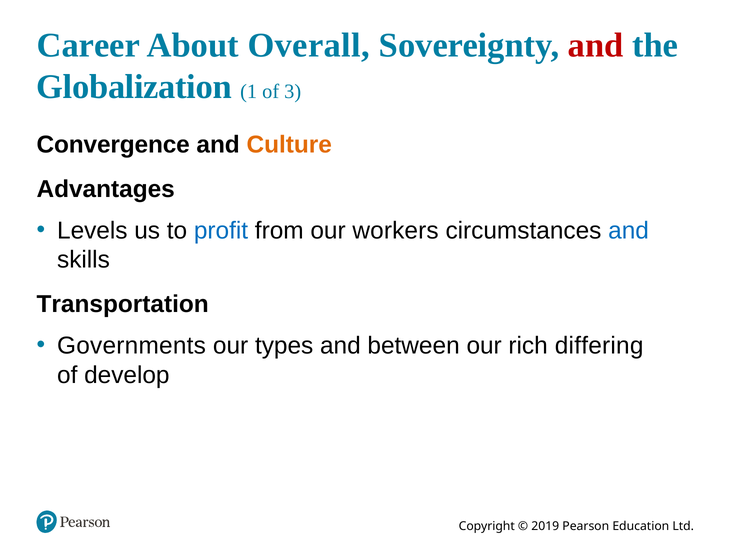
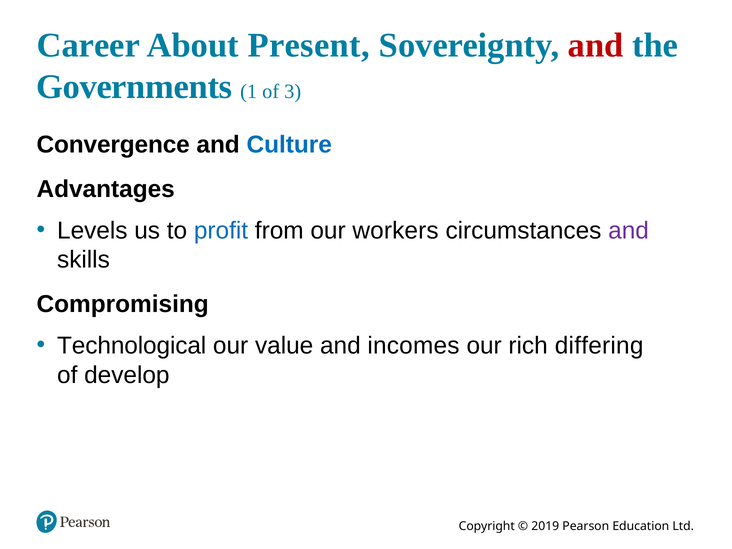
Overall: Overall -> Present
Globalization: Globalization -> Governments
Culture colour: orange -> blue
and at (629, 230) colour: blue -> purple
Transportation: Transportation -> Compromising
Governments: Governments -> Technological
types: types -> value
between: between -> incomes
